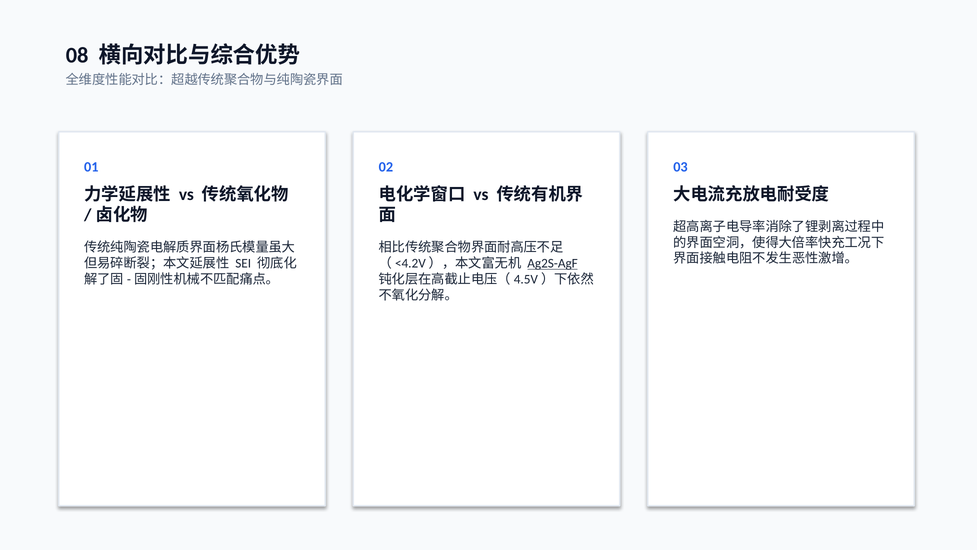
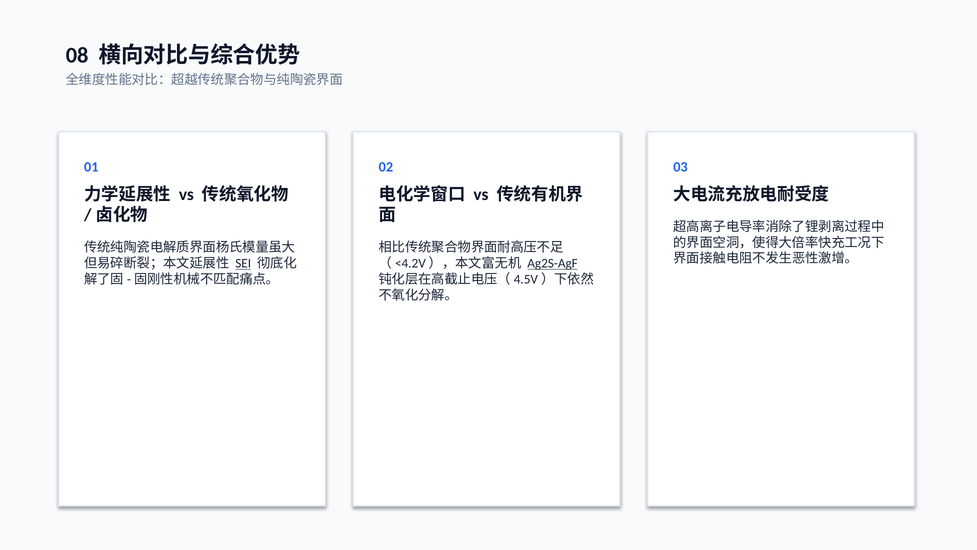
SEI underline: none -> present
